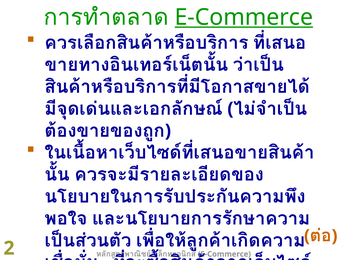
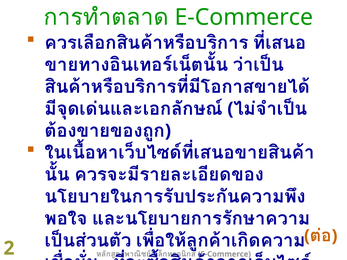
E-Commerce at (244, 17) underline: present -> none
